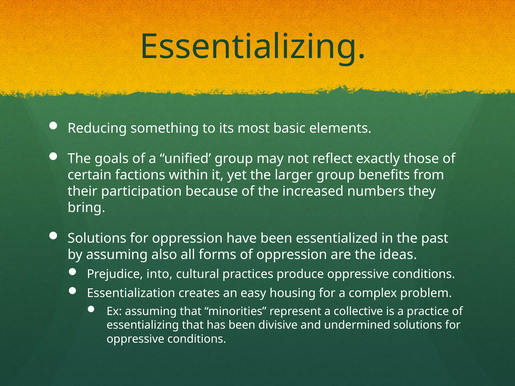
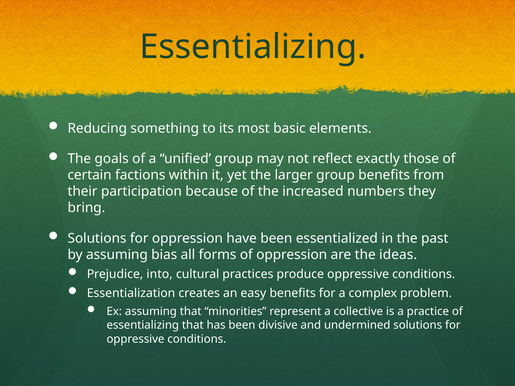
also: also -> bias
easy housing: housing -> benefits
